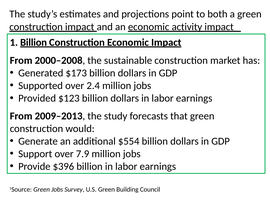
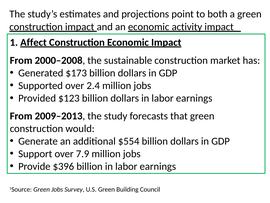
1 Billion: Billion -> Affect
